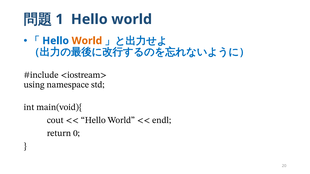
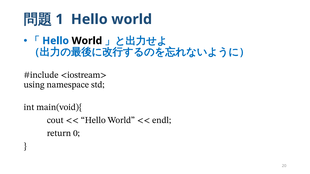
World at (87, 41) colour: orange -> black
